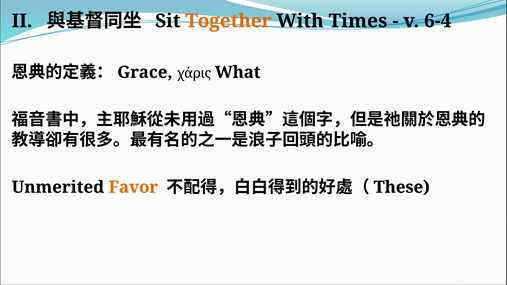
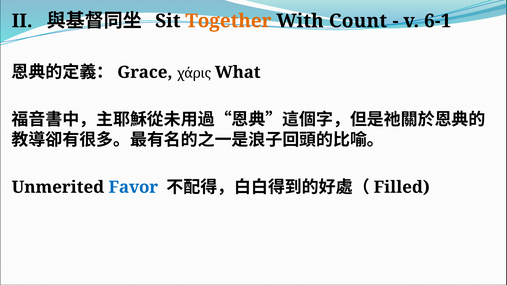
Times: Times -> Count
6-4: 6-4 -> 6-1
Favor colour: orange -> blue
These: These -> Filled
